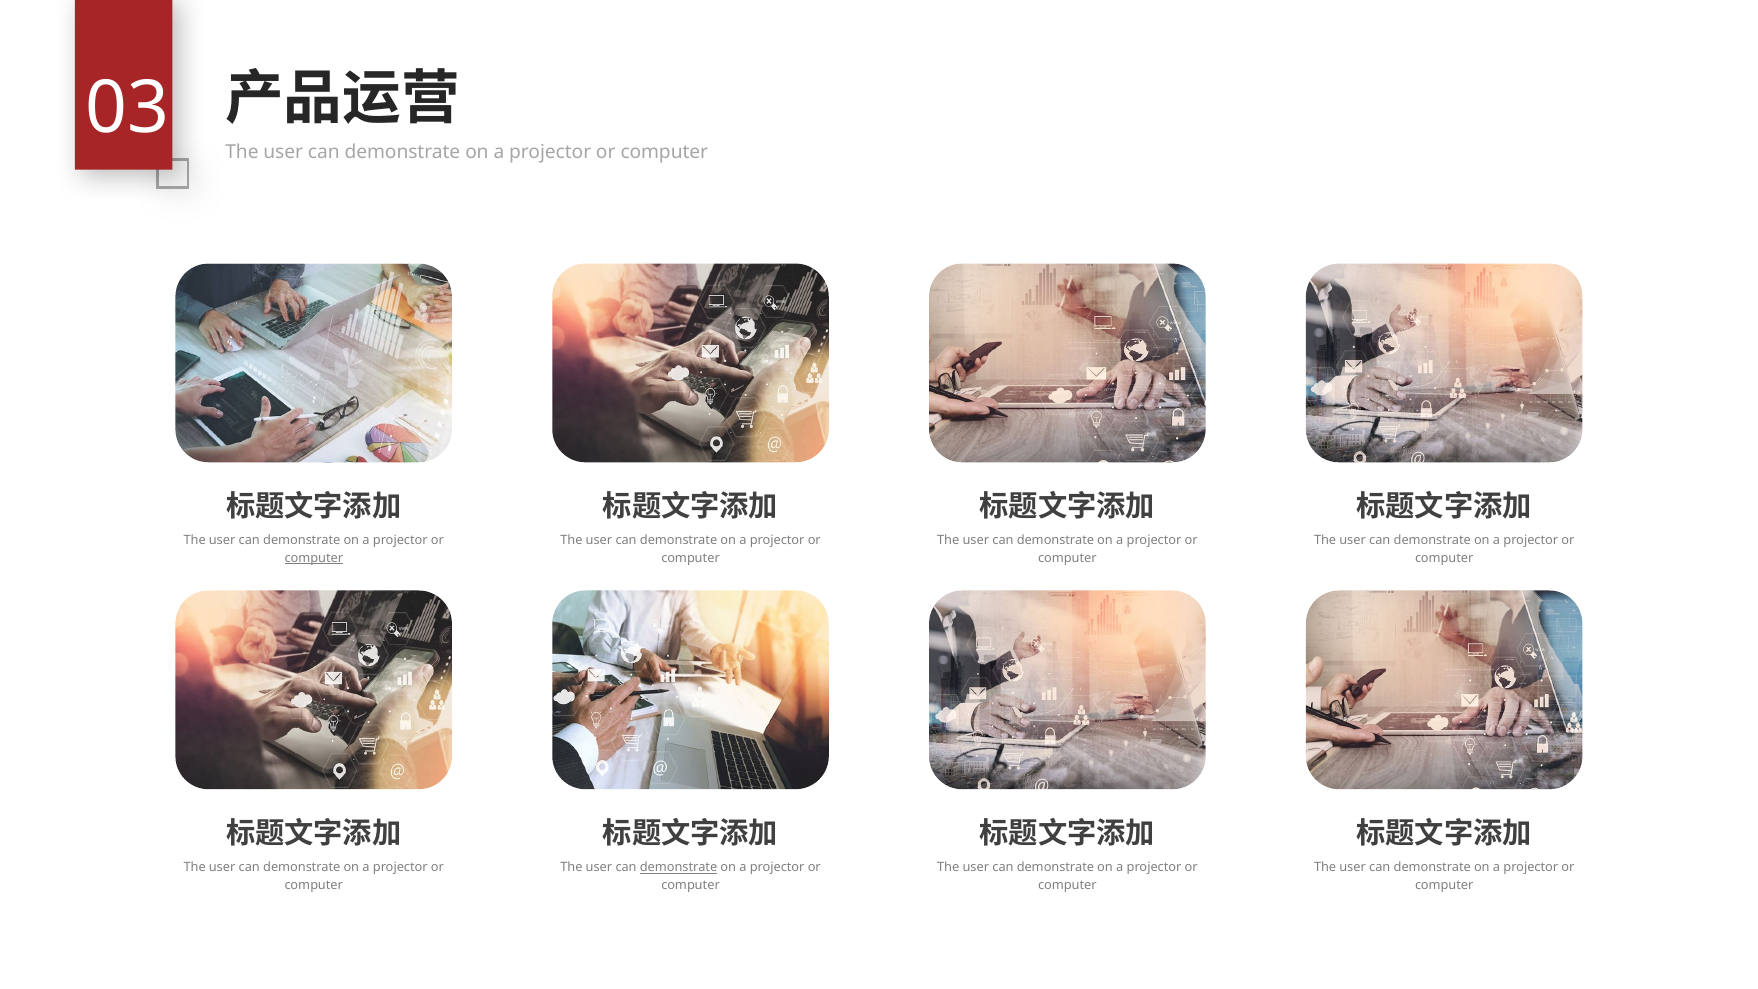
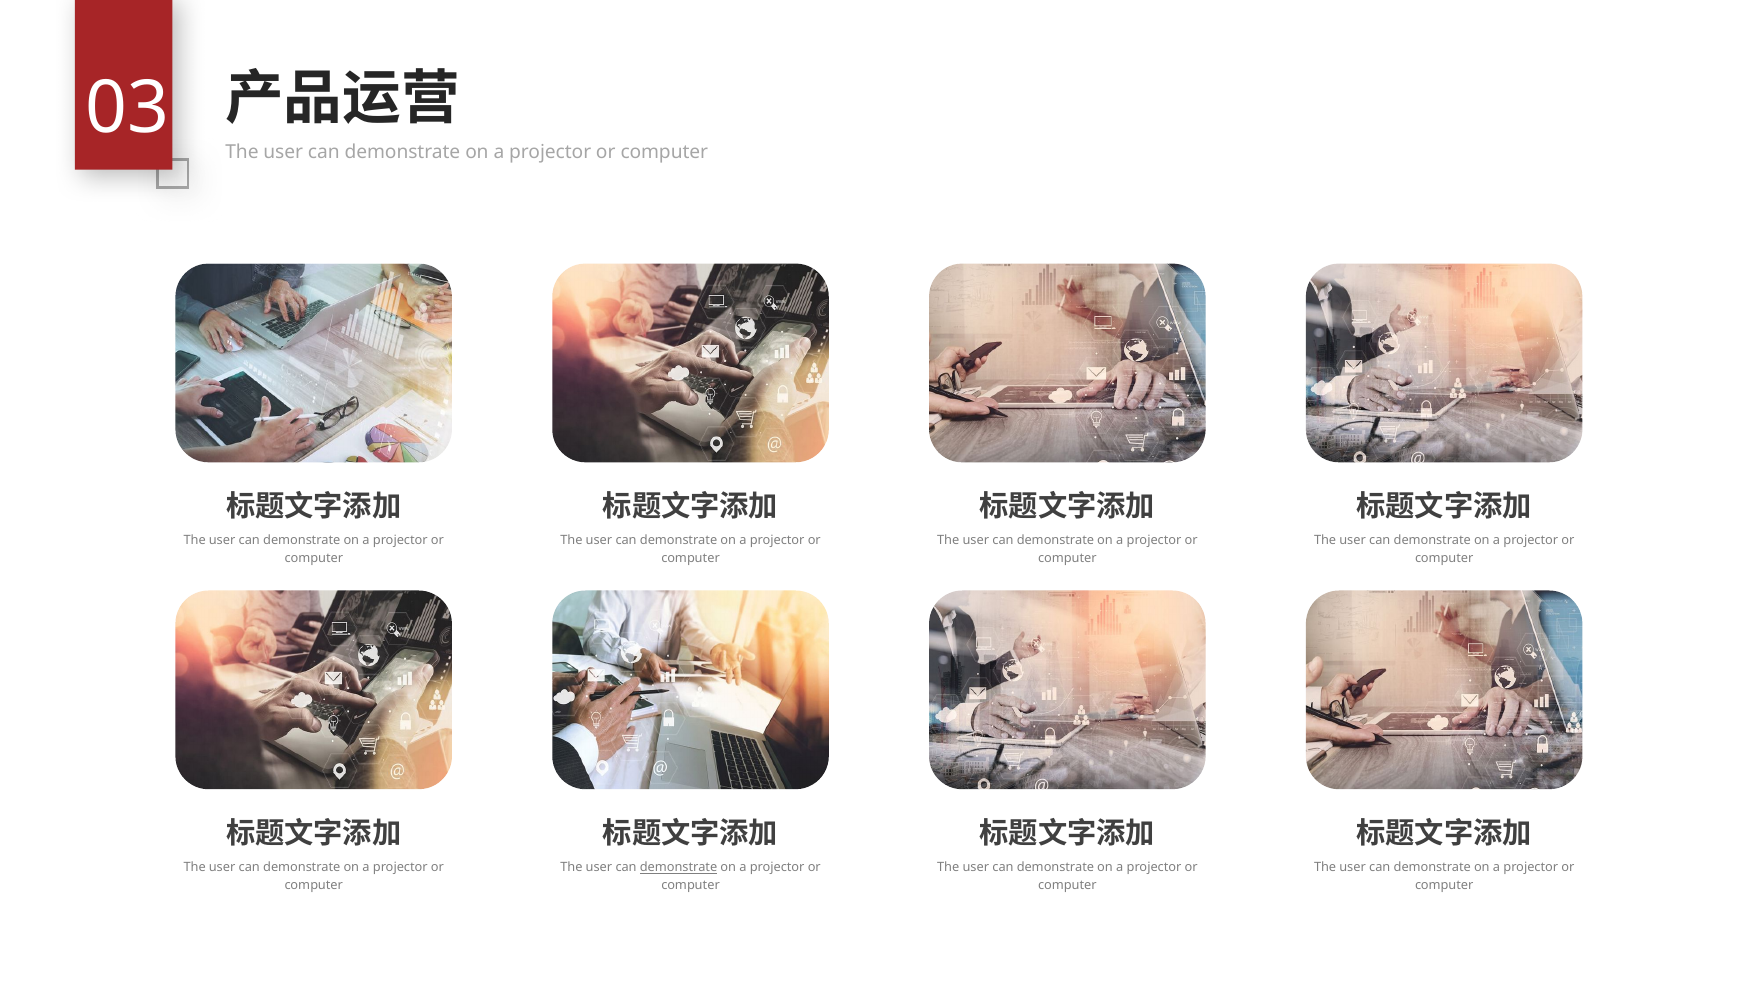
computer at (314, 558) underline: present -> none
